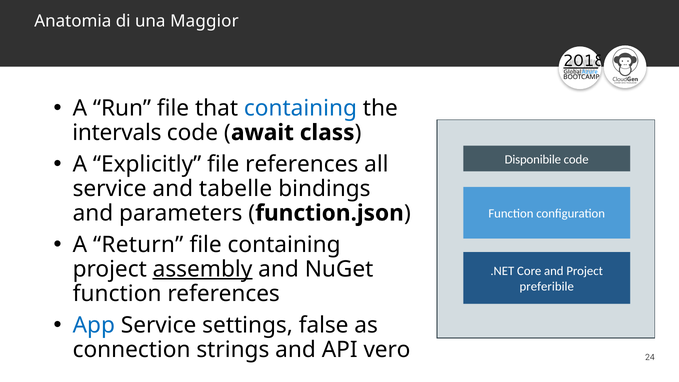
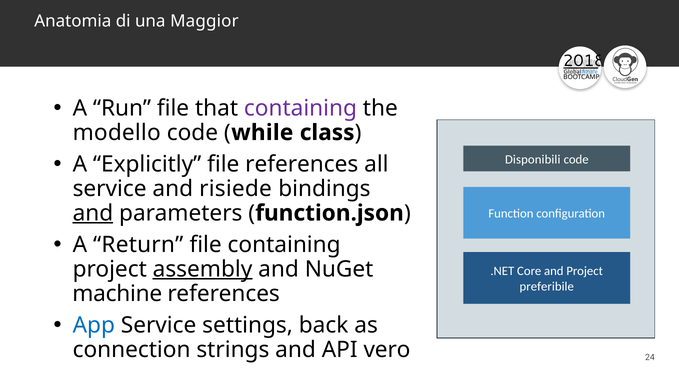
containing at (300, 108) colour: blue -> purple
intervals: intervals -> modello
await: await -> while
Disponibile: Disponibile -> Disponibili
tabelle: tabelle -> risiede
and at (93, 213) underline: none -> present
function at (117, 294): function -> machine
false: false -> back
